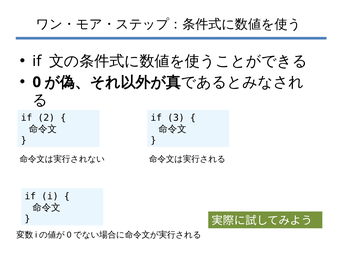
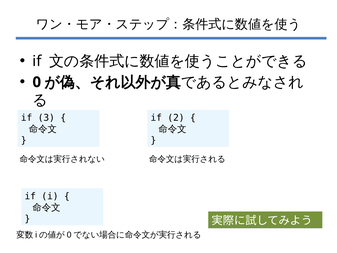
2: 2 -> 3
3: 3 -> 2
